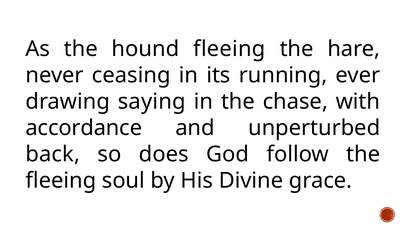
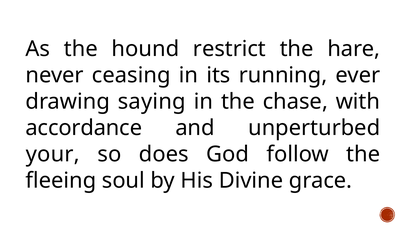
hound fleeing: fleeing -> restrict
back: back -> your
